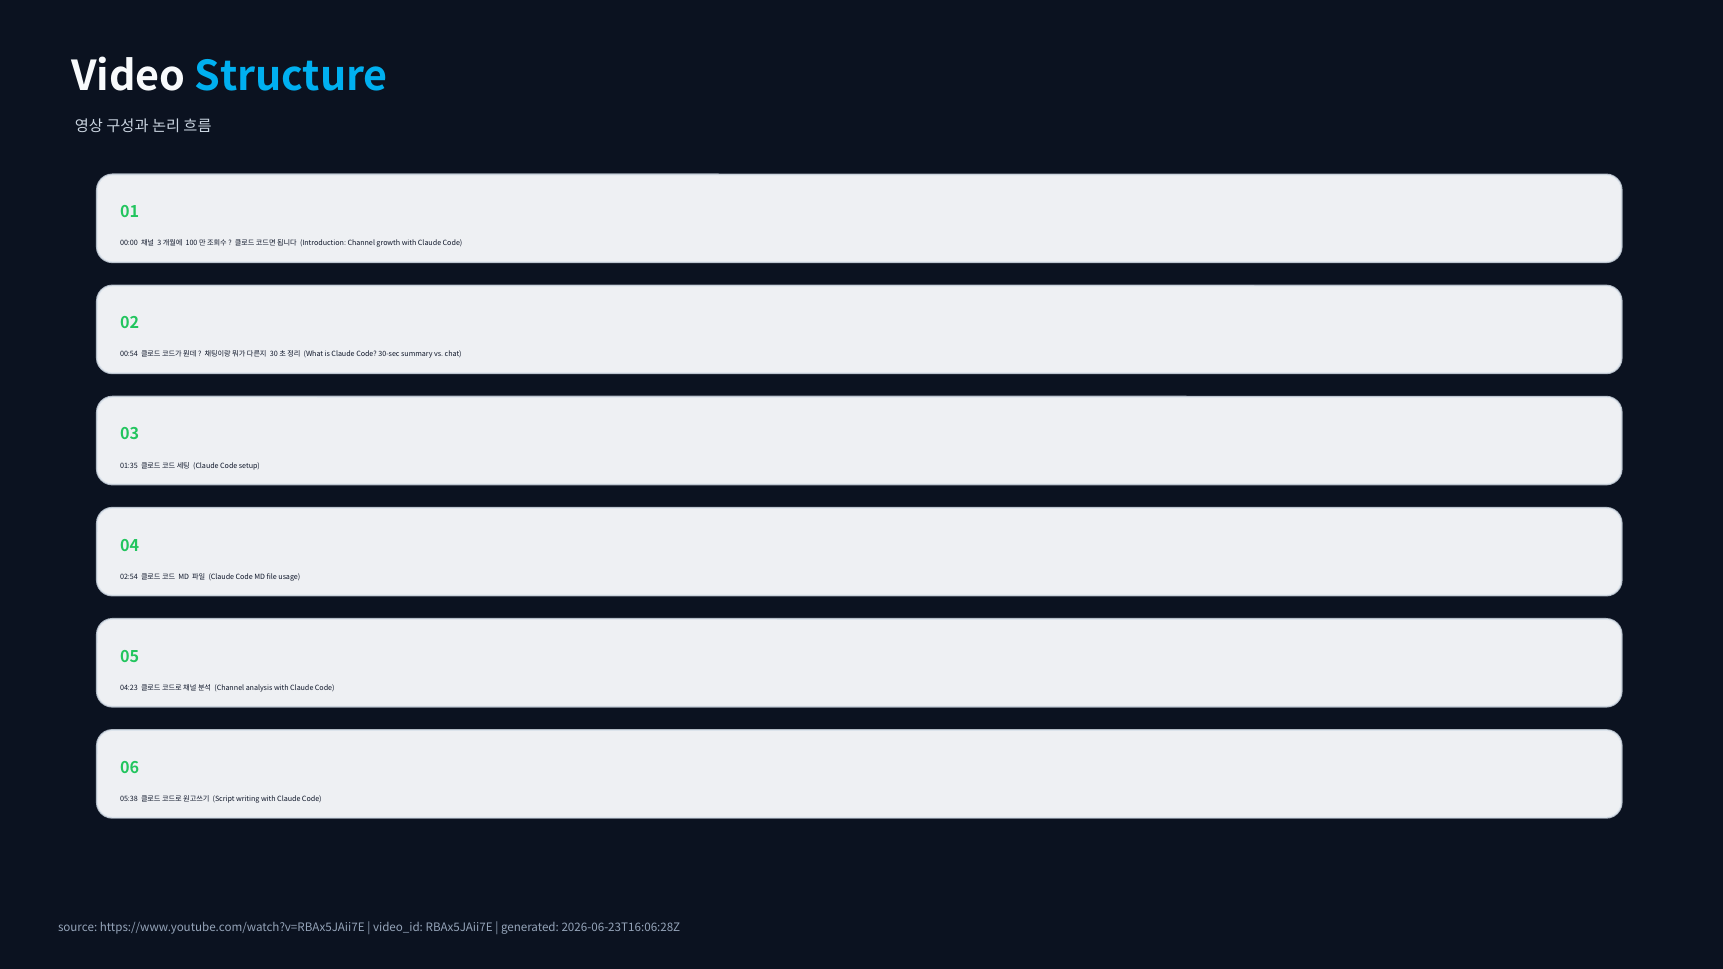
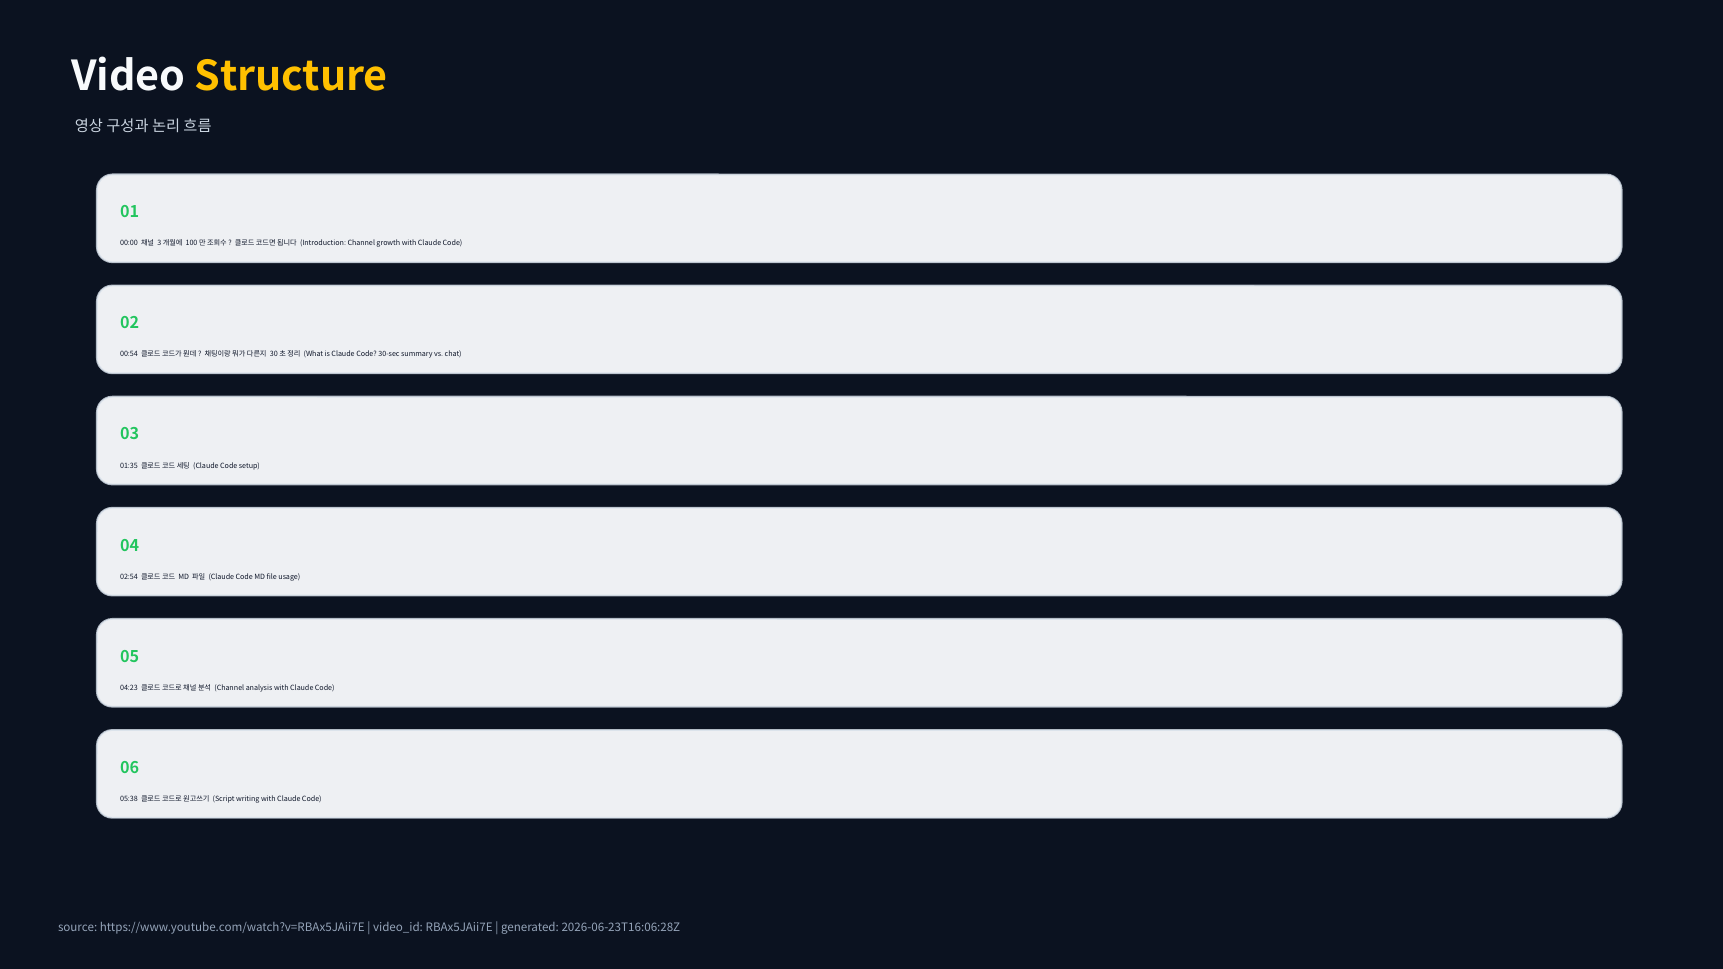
Structure colour: light blue -> yellow
